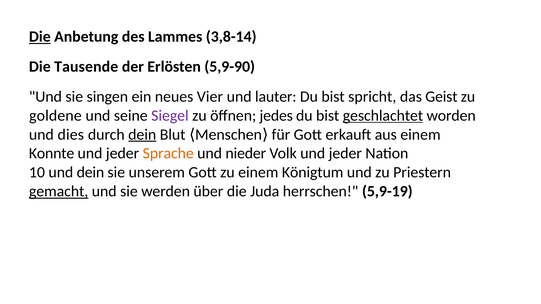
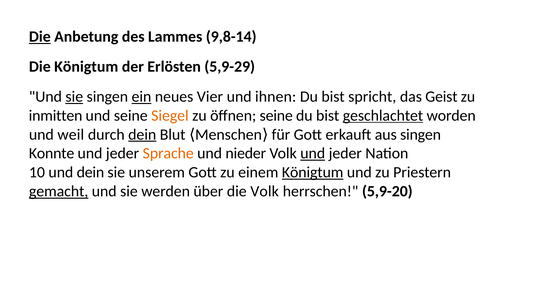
3,8-14: 3,8-14 -> 9,8-14
Die Tausende: Tausende -> Königtum
5,9-90: 5,9-90 -> 5,9-29
sie at (74, 97) underline: none -> present
ein underline: none -> present
lauter: lauter -> ihnen
goldene: goldene -> inmitten
Siegel colour: purple -> orange
öffnen jedes: jedes -> seine
dies: dies -> weil
aus einem: einem -> singen
und at (313, 154) underline: none -> present
Königtum at (313, 173) underline: none -> present
die Juda: Juda -> Volk
5,9-19: 5,9-19 -> 5,9-20
